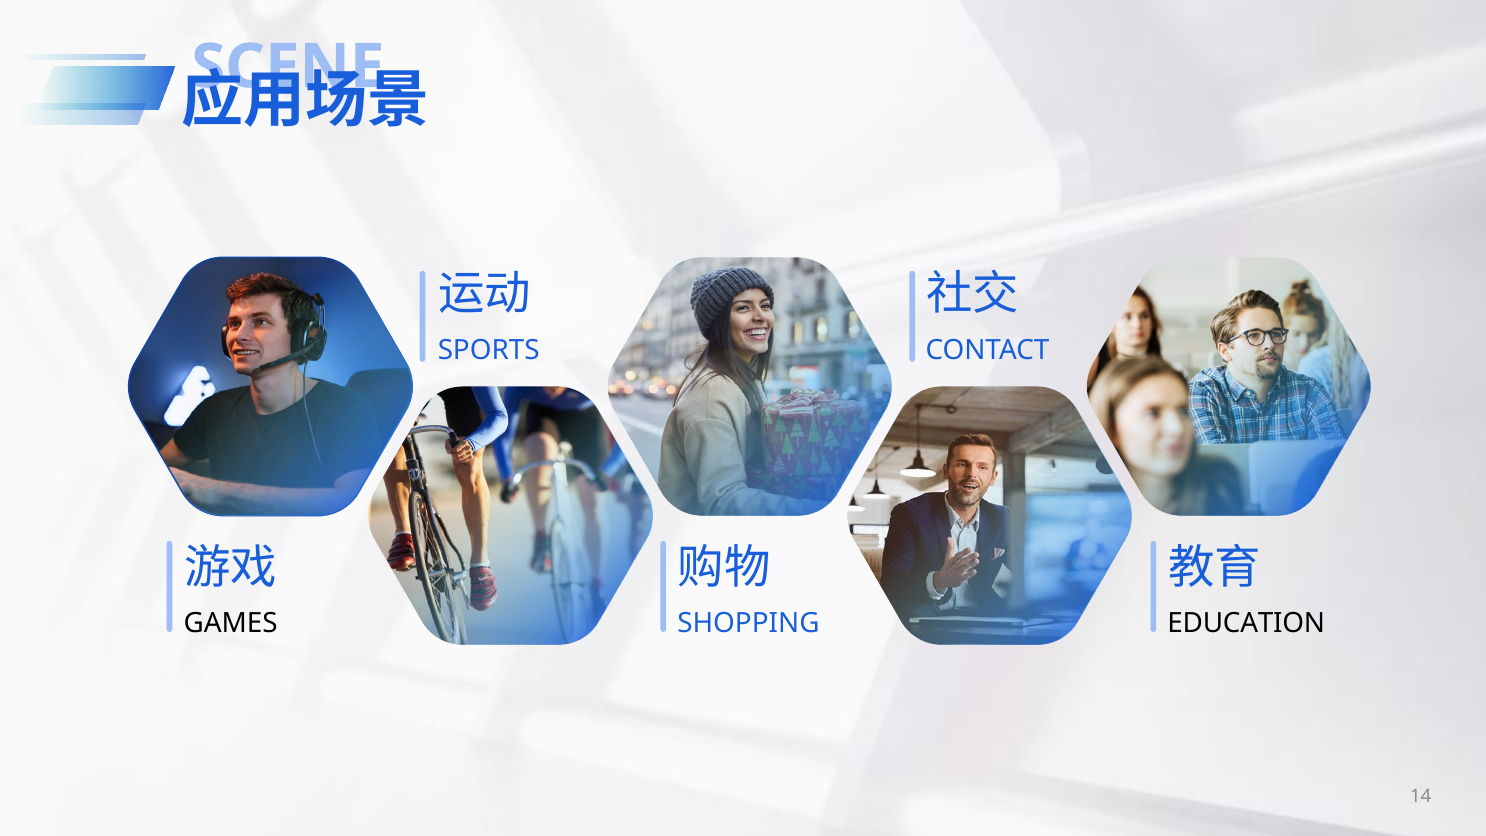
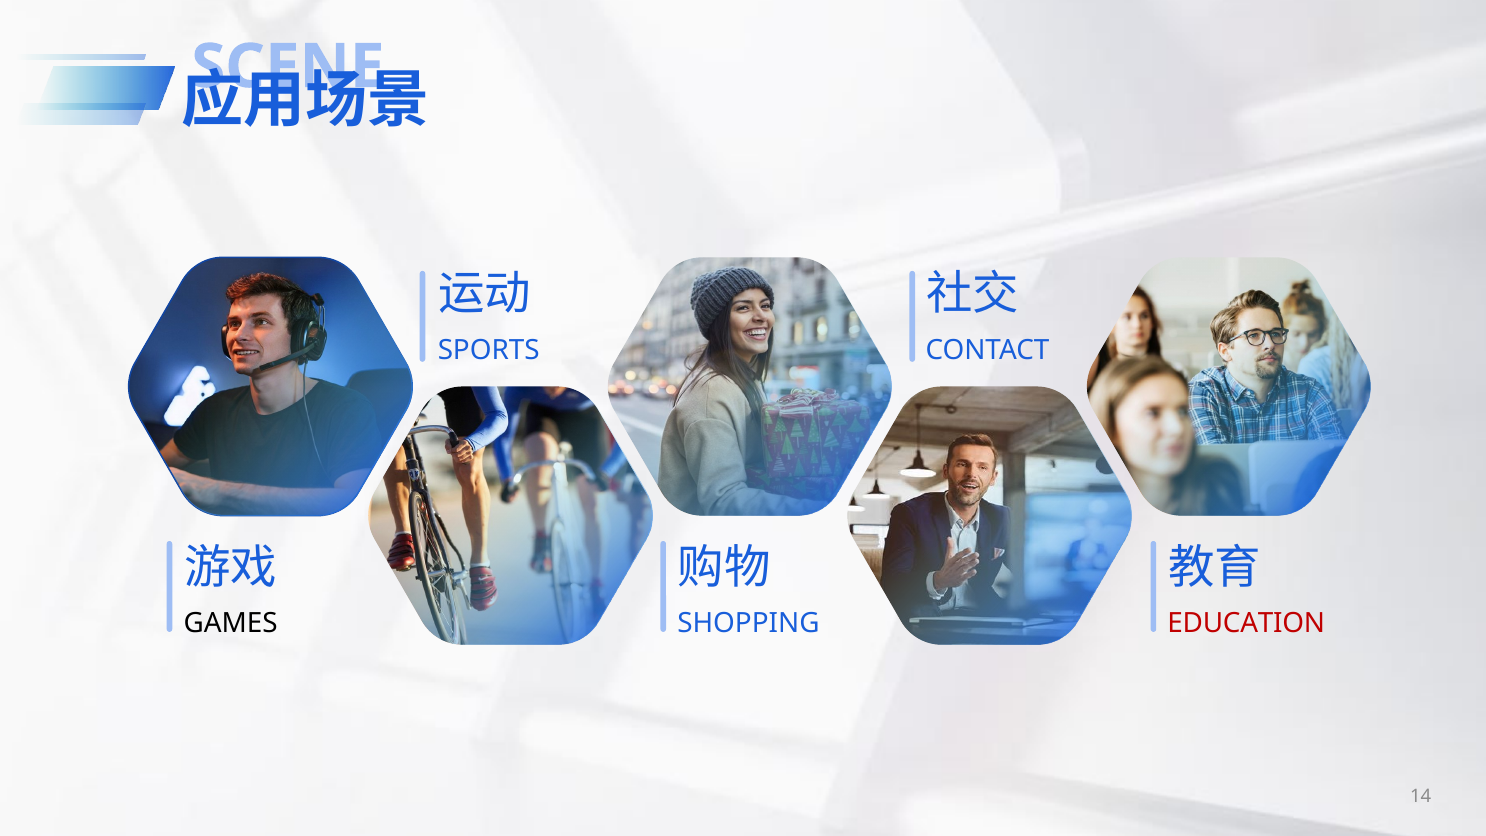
EDUCATION colour: black -> red
